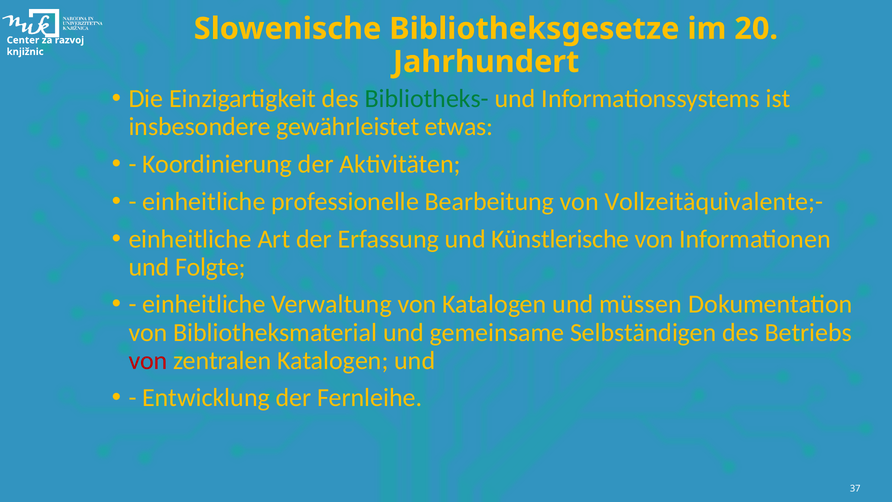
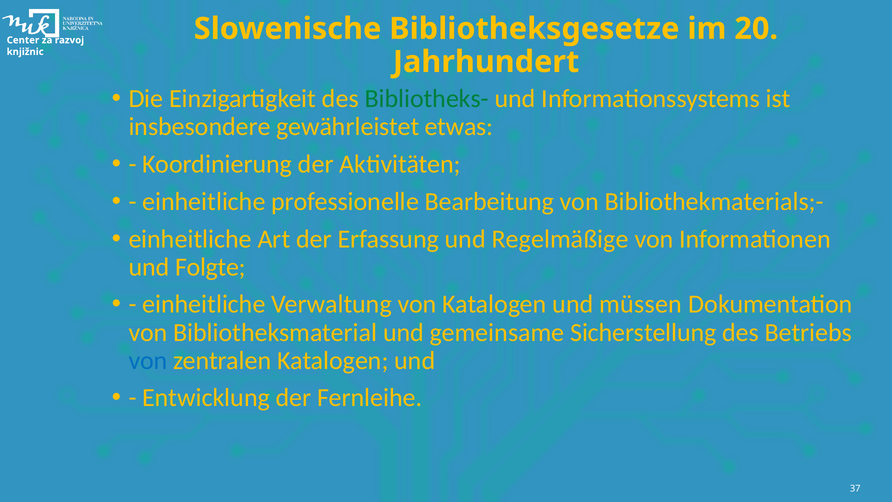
Vollzeitäquivalente;-: Vollzeitäquivalente;- -> Bibliothekmaterials;-
Künstlerische: Künstlerische -> Regelmäßige
Selbständigen: Selbständigen -> Sicherstellung
von at (148, 360) colour: red -> blue
